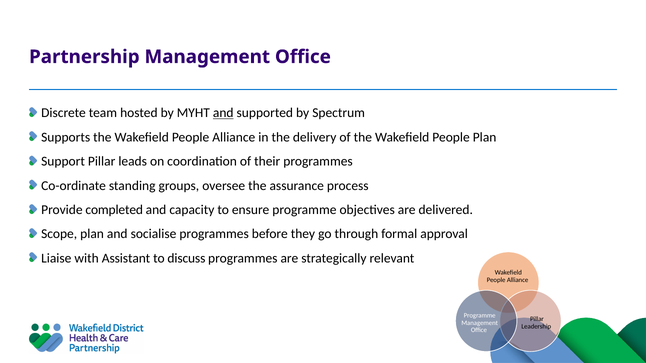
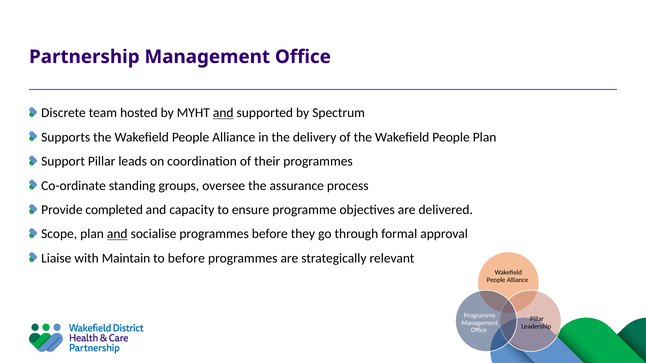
and at (117, 234) underline: none -> present
Assistant: Assistant -> Maintain
to discuss: discuss -> before
